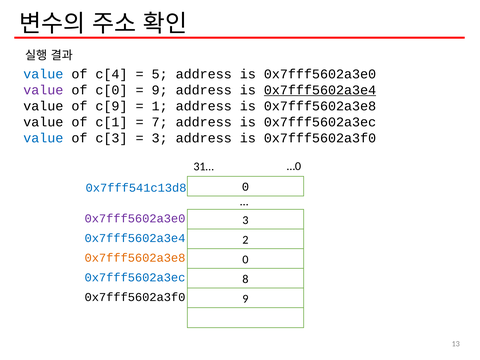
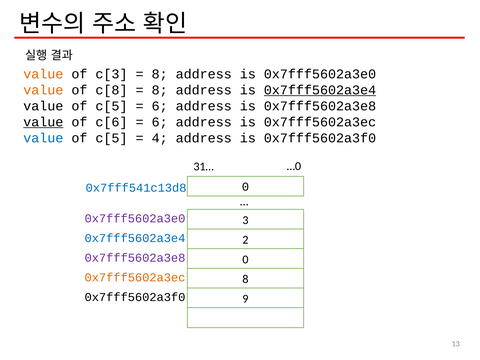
value at (43, 74) colour: blue -> orange
c[4: c[4 -> c[3
5 at (160, 74): 5 -> 8
value at (43, 90) colour: purple -> orange
c[0: c[0 -> c[8
9 at (160, 90): 9 -> 8
c[9 at (111, 106): c[9 -> c[5
1 at (160, 106): 1 -> 6
value at (43, 122) underline: none -> present
c[1: c[1 -> c[6
7 at (160, 122): 7 -> 6
c[3 at (111, 138): c[3 -> c[5
3 at (160, 138): 3 -> 4
0x7fff5602a3e8 at (135, 258) colour: orange -> purple
0x7fff5602a3ec at (135, 278) colour: blue -> orange
